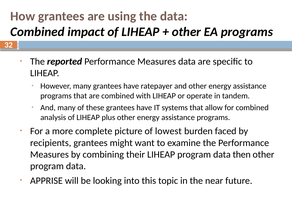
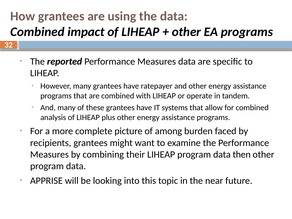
lowest: lowest -> among
